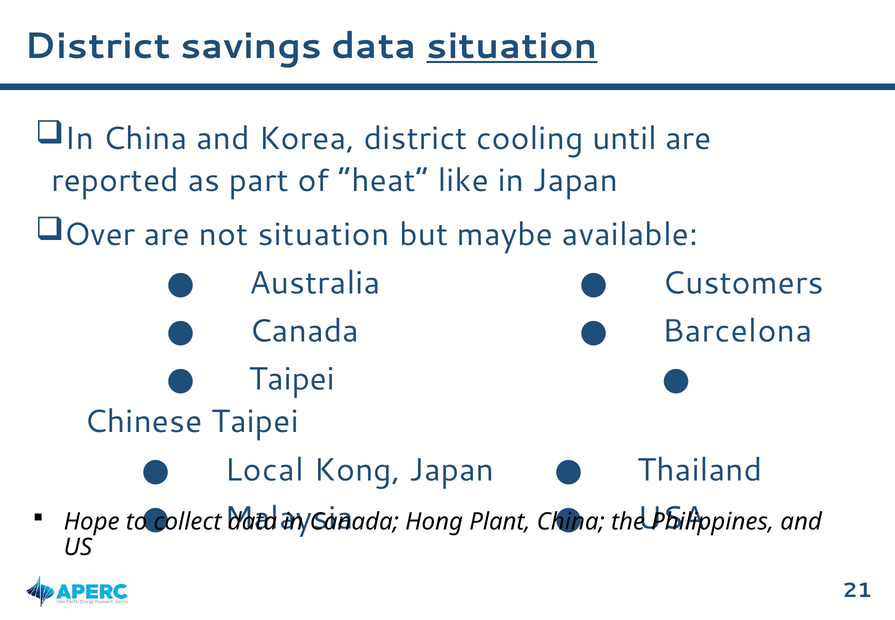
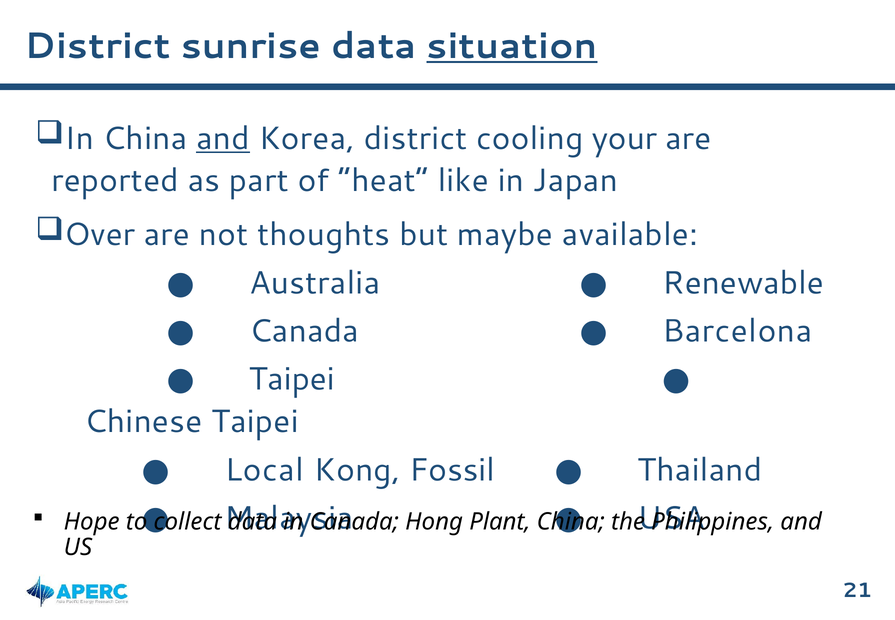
savings: savings -> sunrise
and at (223, 138) underline: none -> present
until: until -> your
not situation: situation -> thoughts
Customers: Customers -> Renewable
Kong Japan: Japan -> Fossil
